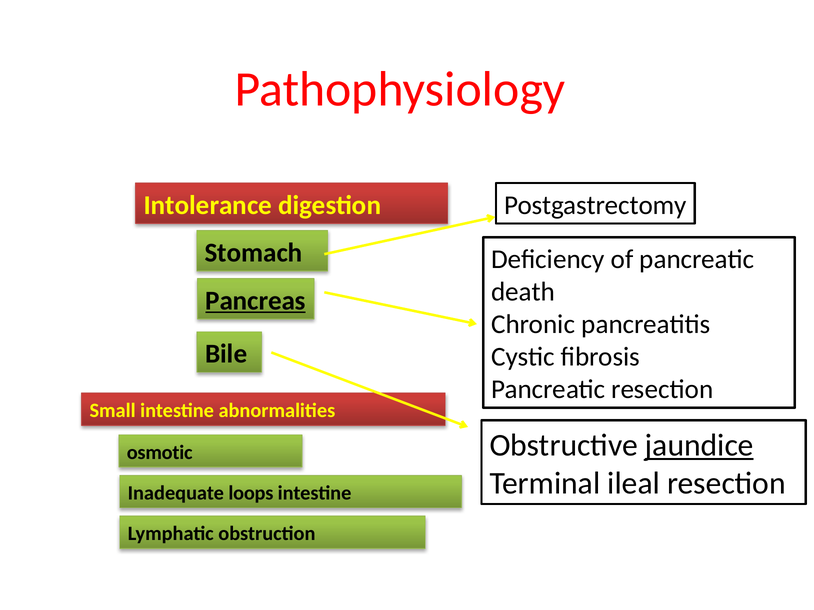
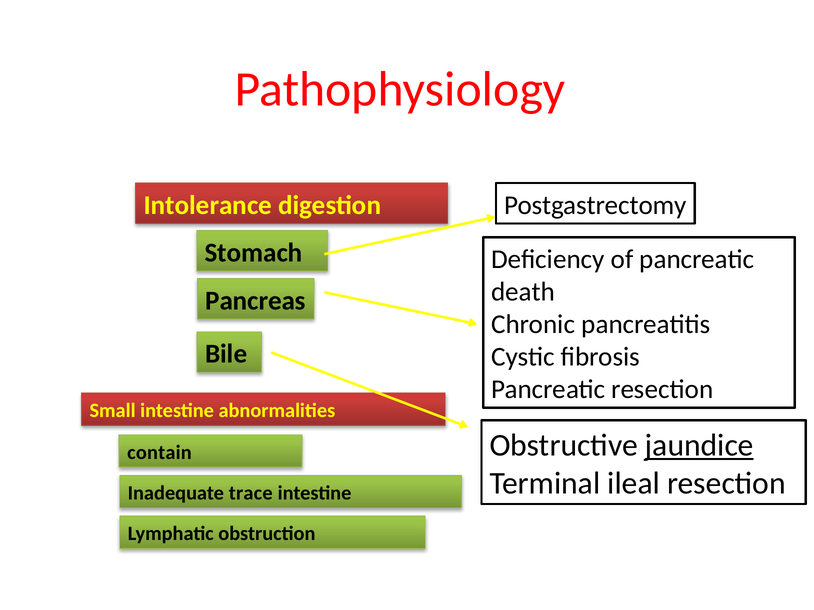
Pancreas underline: present -> none
osmotic: osmotic -> contain
loops: loops -> trace
